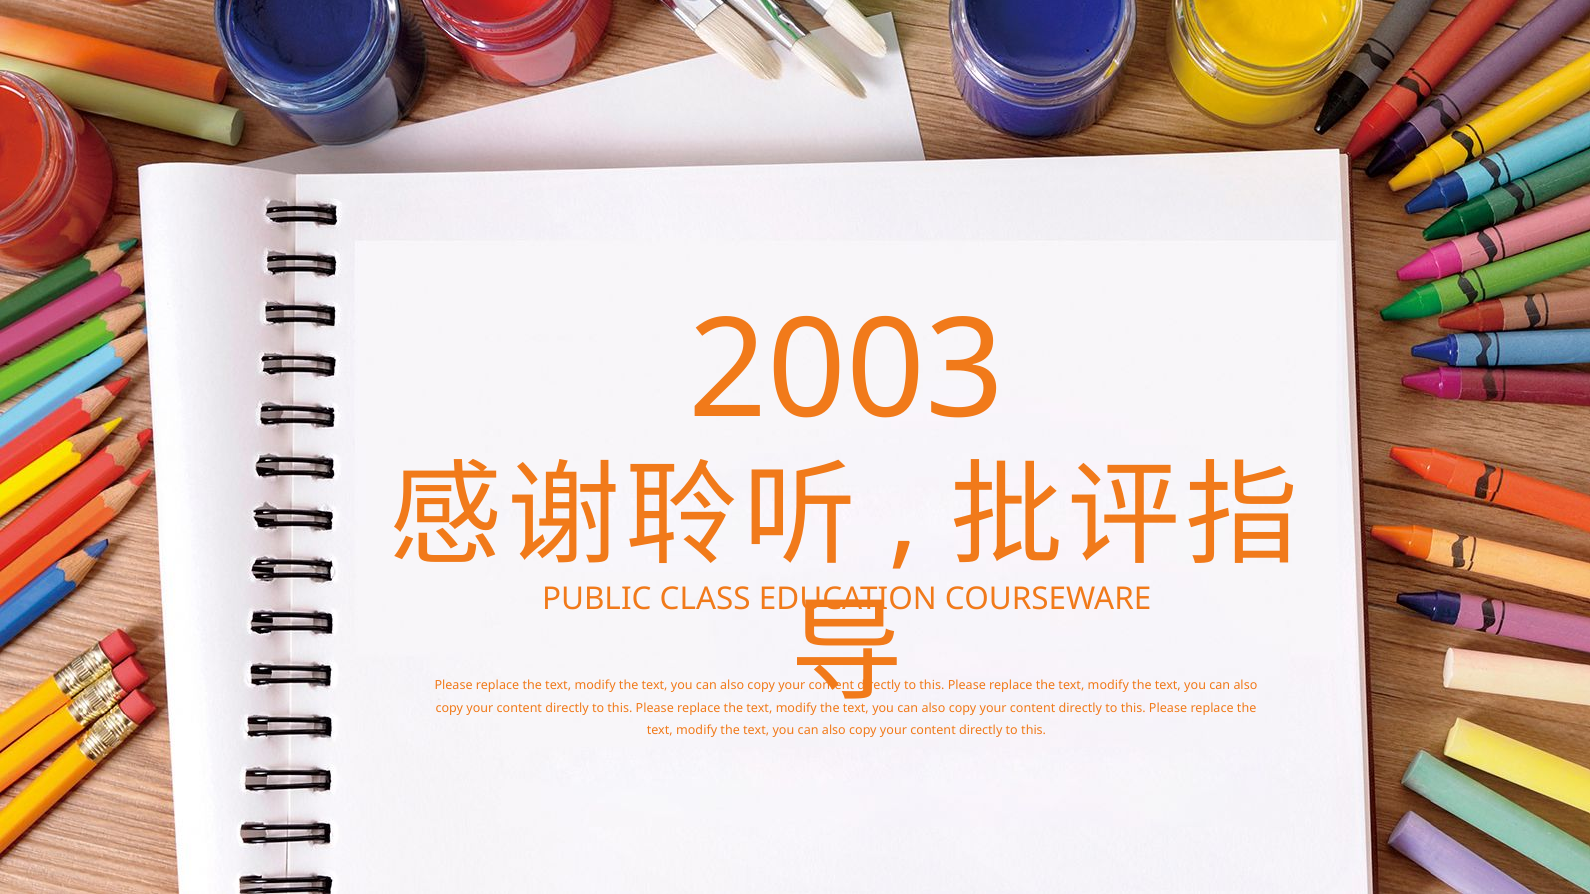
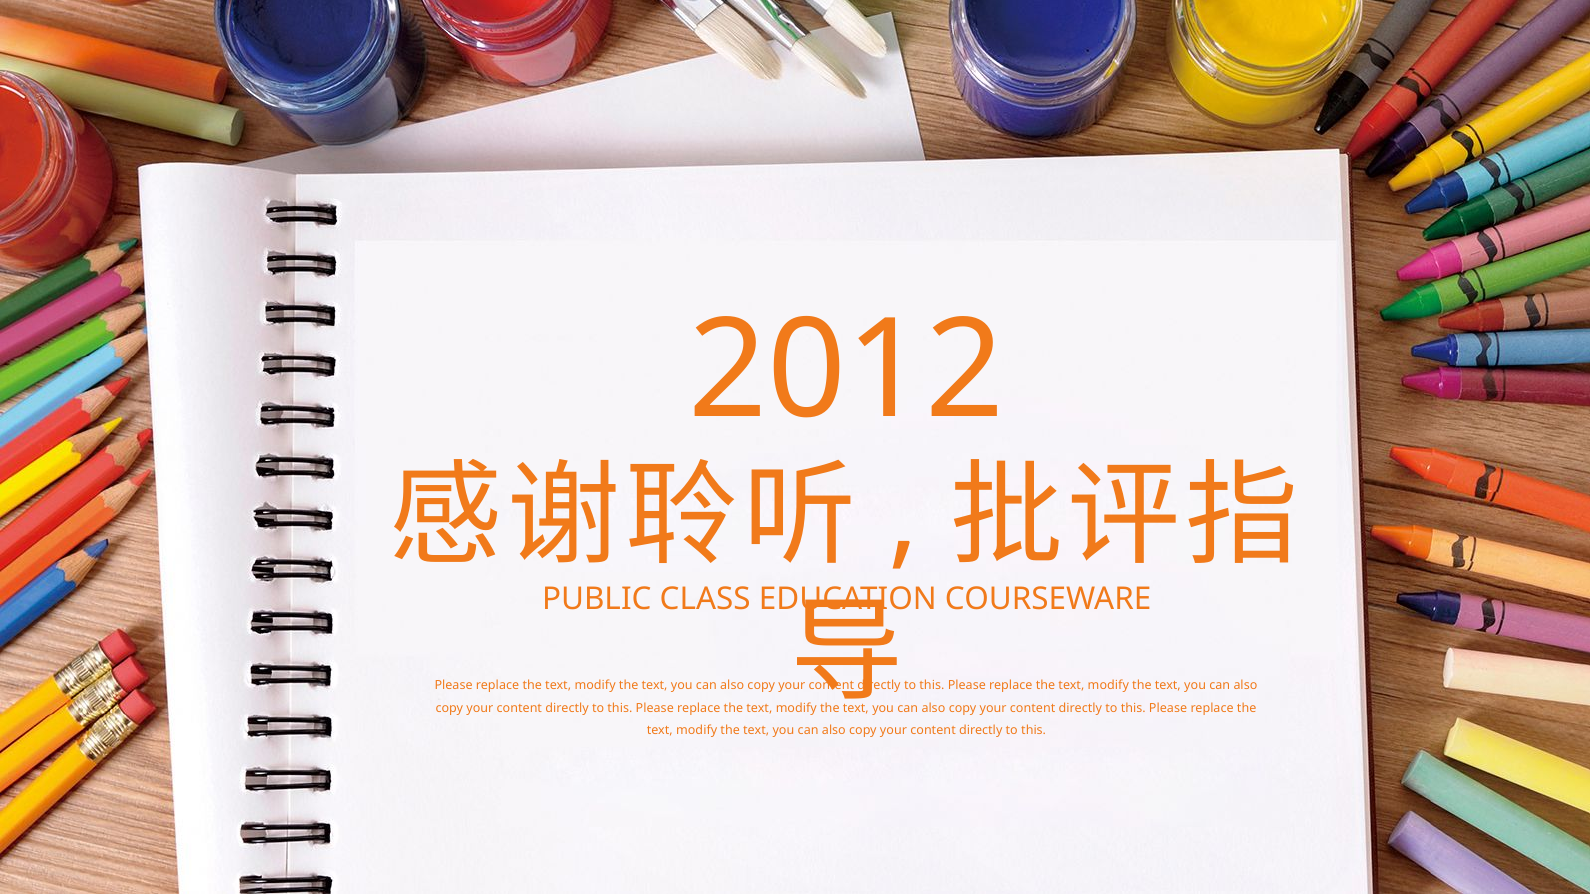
2003: 2003 -> 2012
